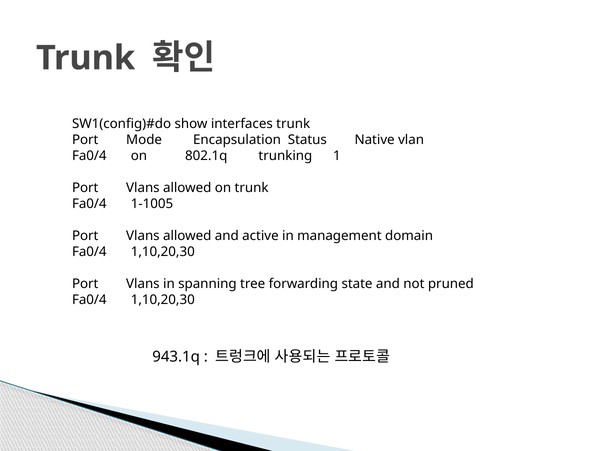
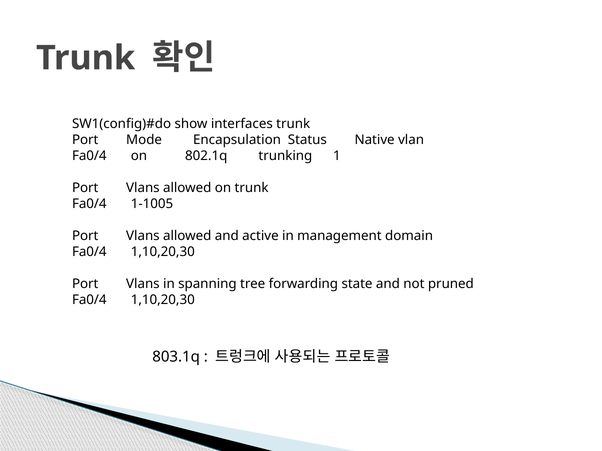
943.1q: 943.1q -> 803.1q
